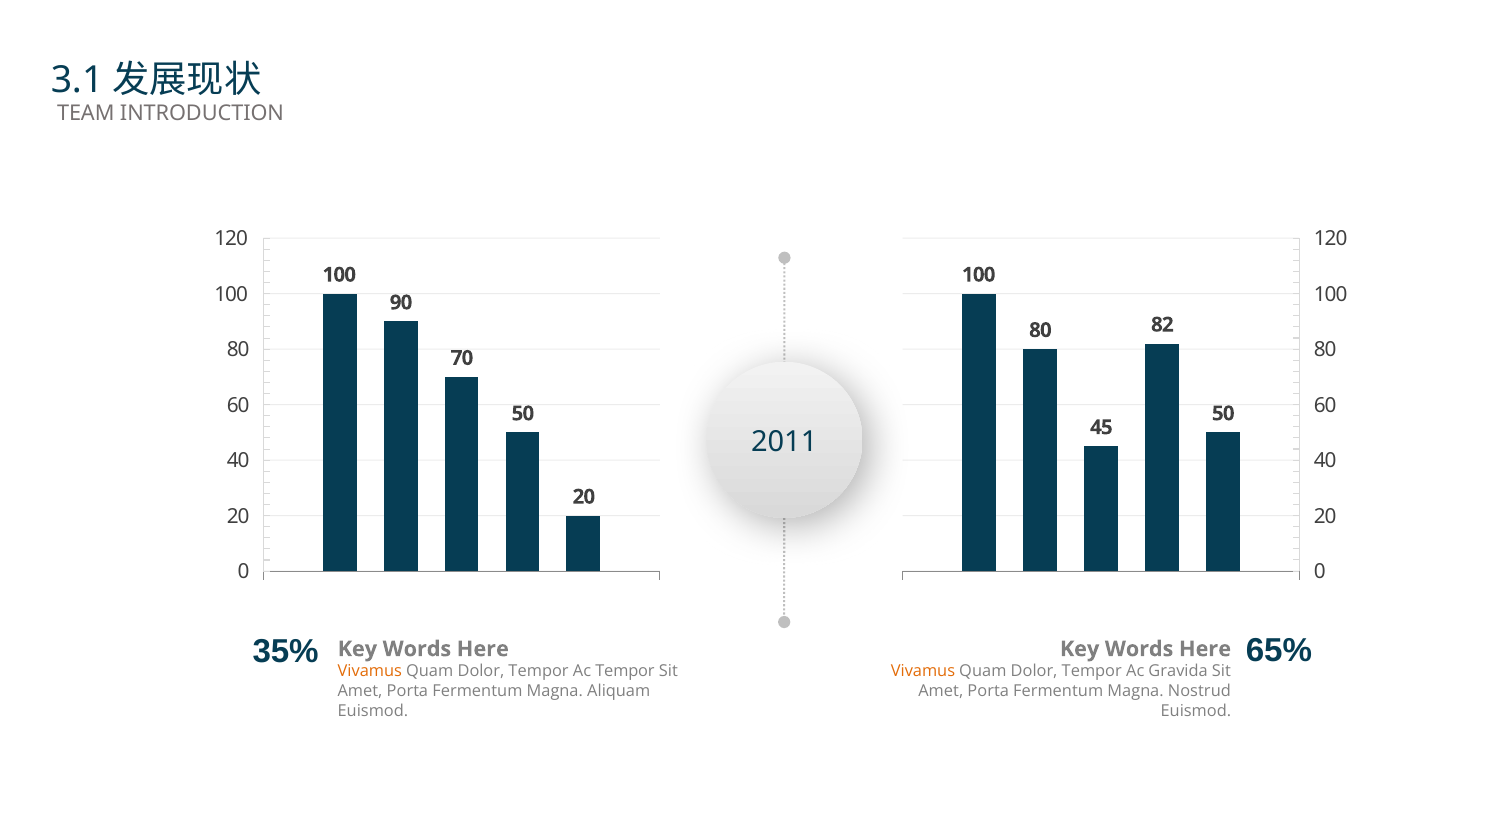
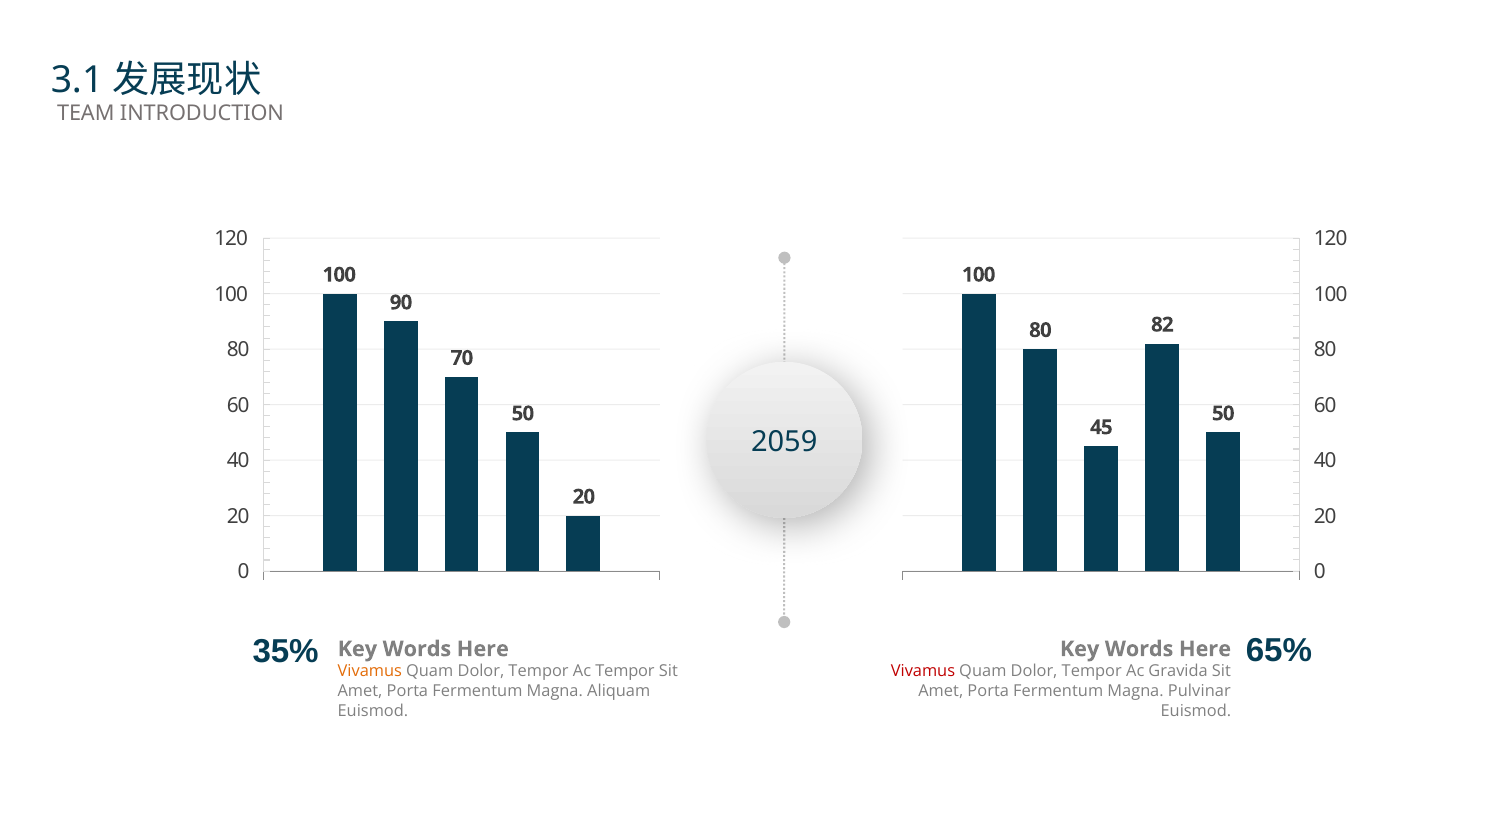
2011: 2011 -> 2059
Vivamus at (923, 672) colour: orange -> red
Nostrud: Nostrud -> Pulvinar
